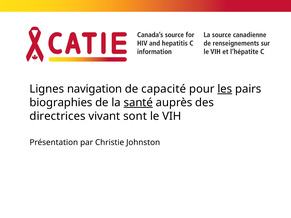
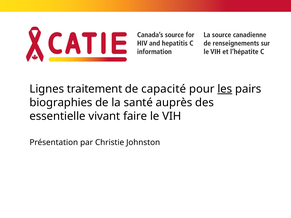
navigation: navigation -> traitement
santé underline: present -> none
directrices: directrices -> essentielle
sont: sont -> faire
